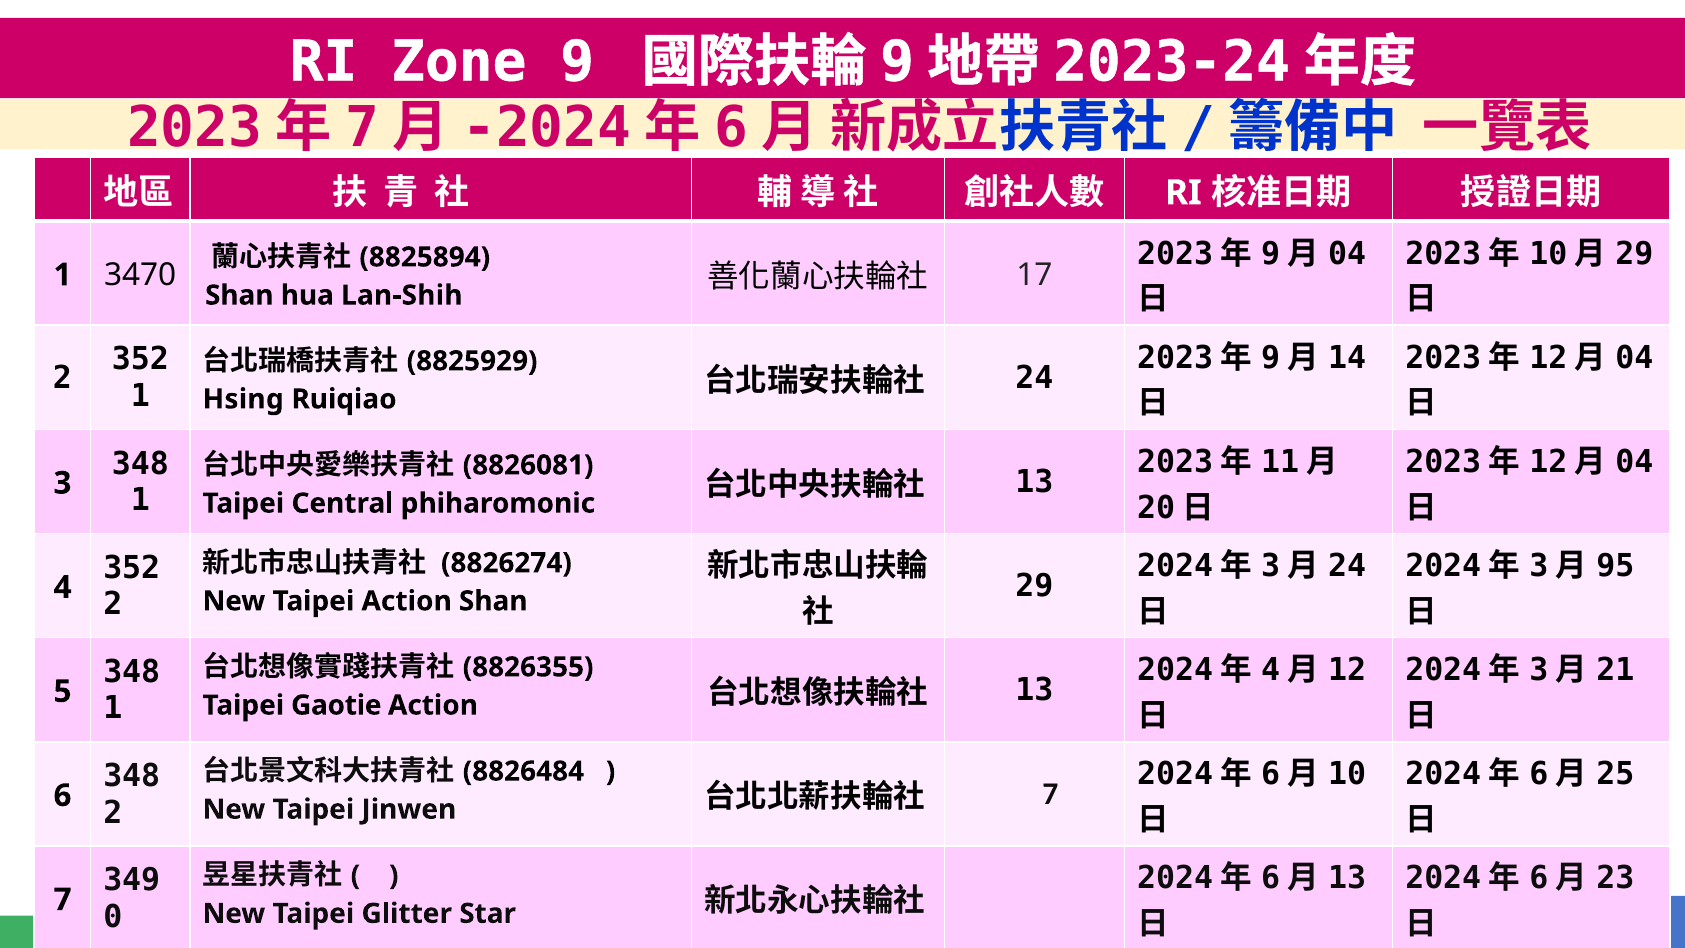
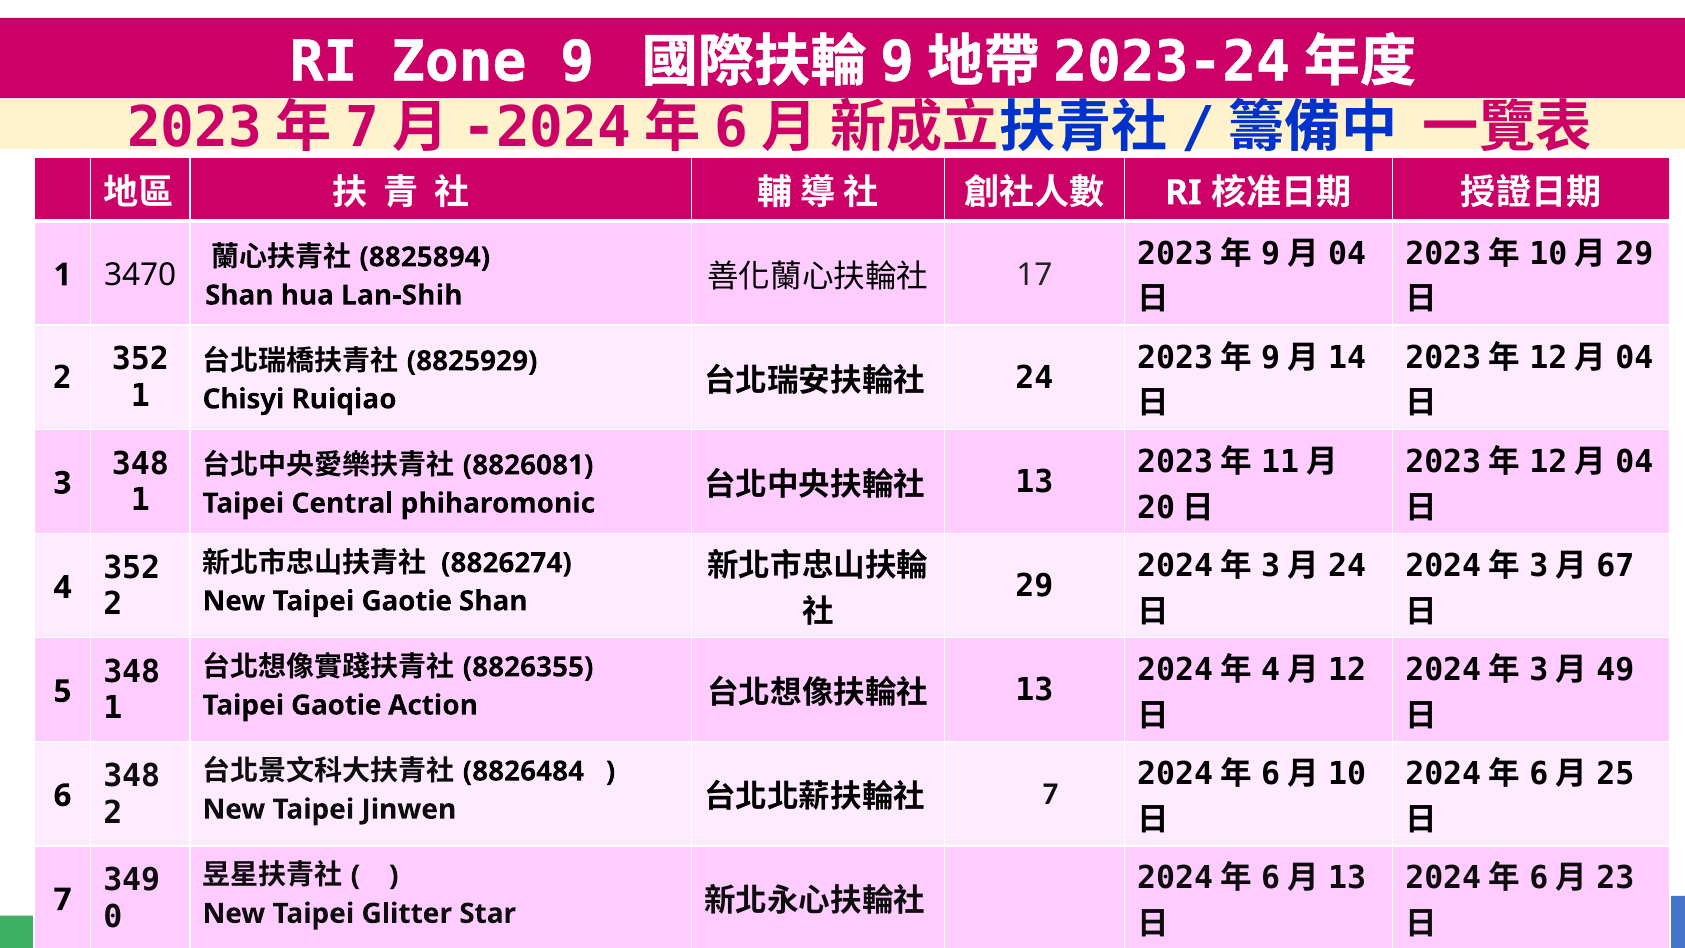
Hsing: Hsing -> Chisyi
95: 95 -> 67
New Taipei Action: Action -> Gaotie
21: 21 -> 49
